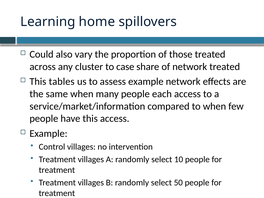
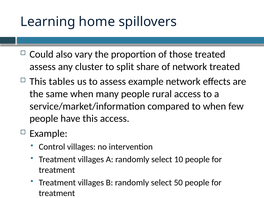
across at (43, 67): across -> assess
case: case -> split
each: each -> rural
